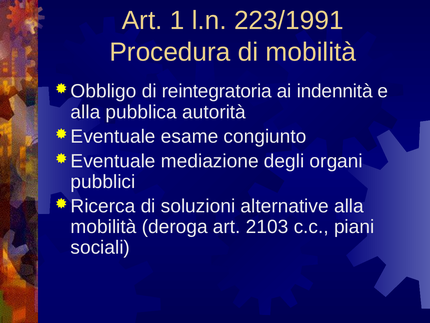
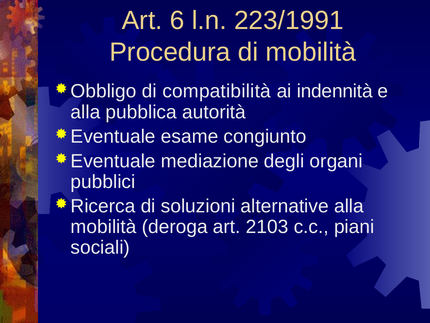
1: 1 -> 6
reintegratoria: reintegratoria -> compatibilità
